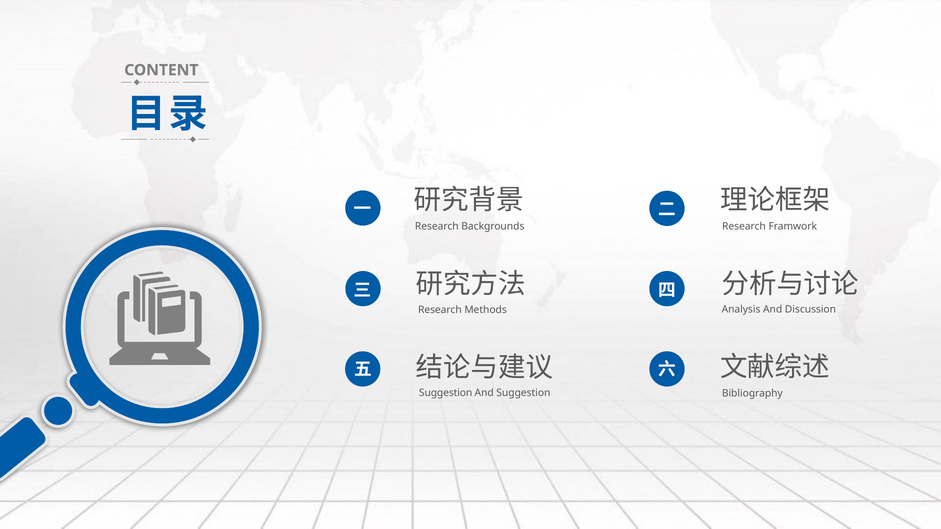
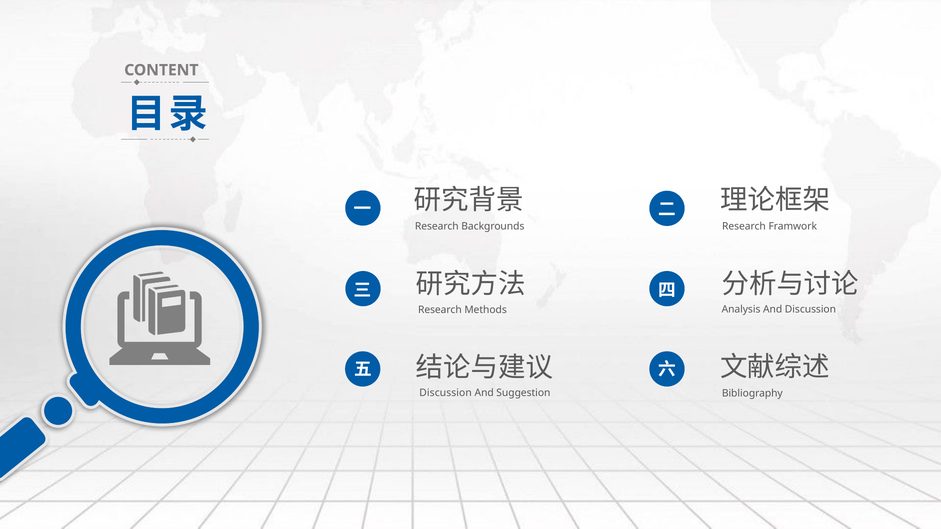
Suggestion at (446, 393): Suggestion -> Discussion
